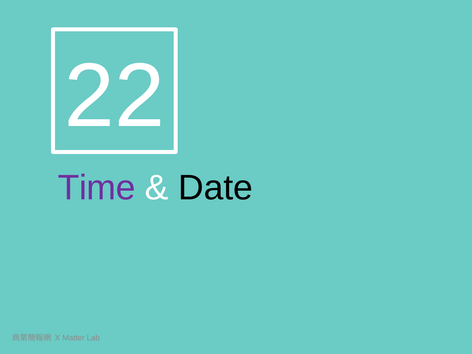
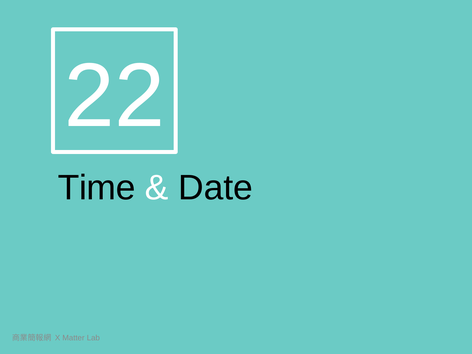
Time colour: purple -> black
